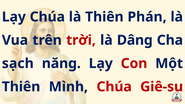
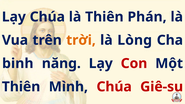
trời colour: red -> orange
Dâng: Dâng -> Lòng
sạch: sạch -> binh
